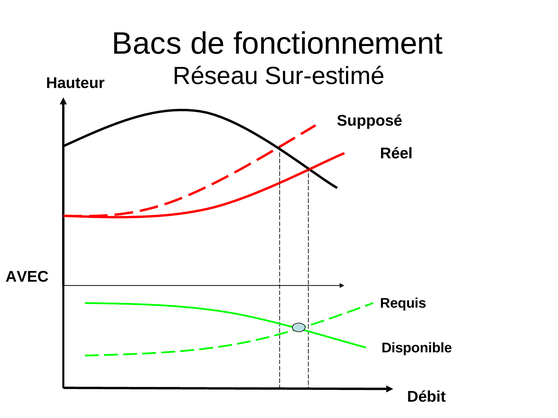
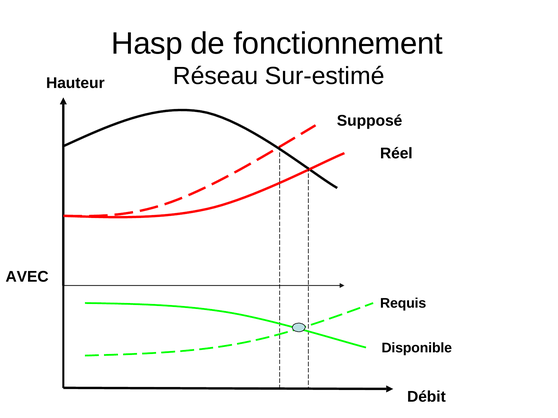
Bacs: Bacs -> Hasp
